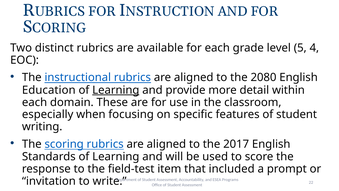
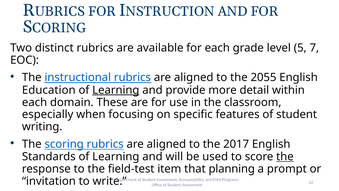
4: 4 -> 7
2080: 2080 -> 2055
the at (285, 156) underline: none -> present
included: included -> planning
